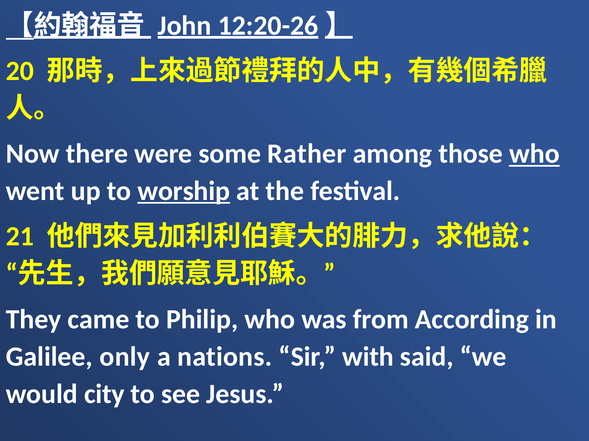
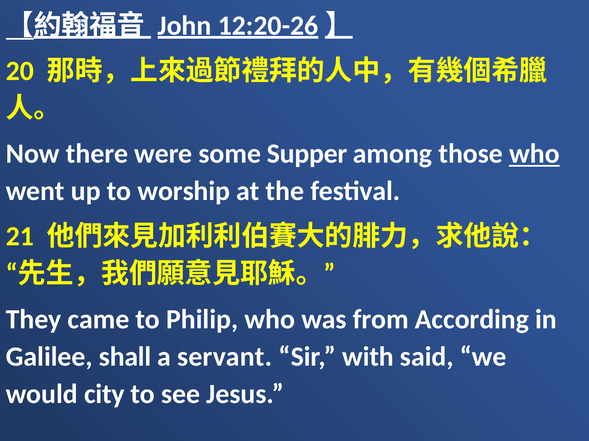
Rather: Rather -> Supper
worship underline: present -> none
only: only -> shall
nations: nations -> servant
